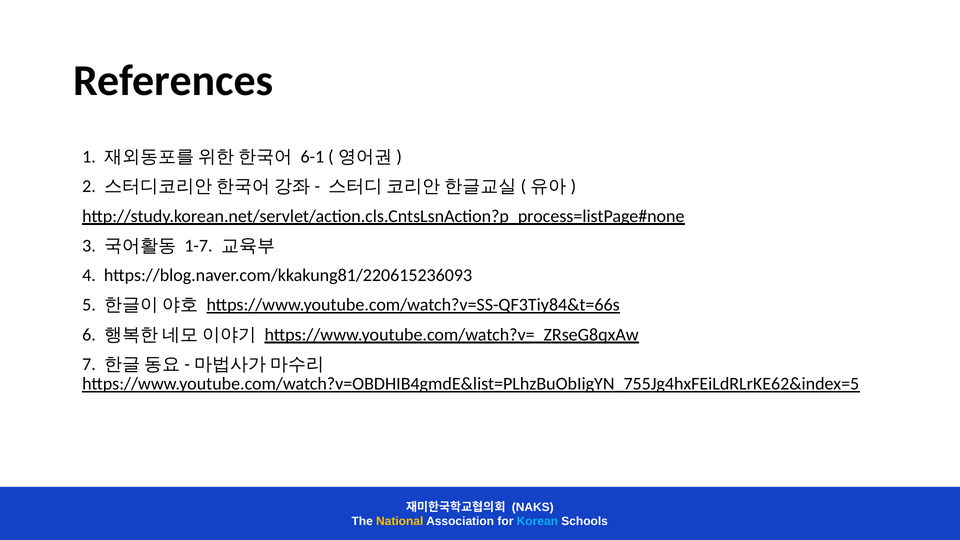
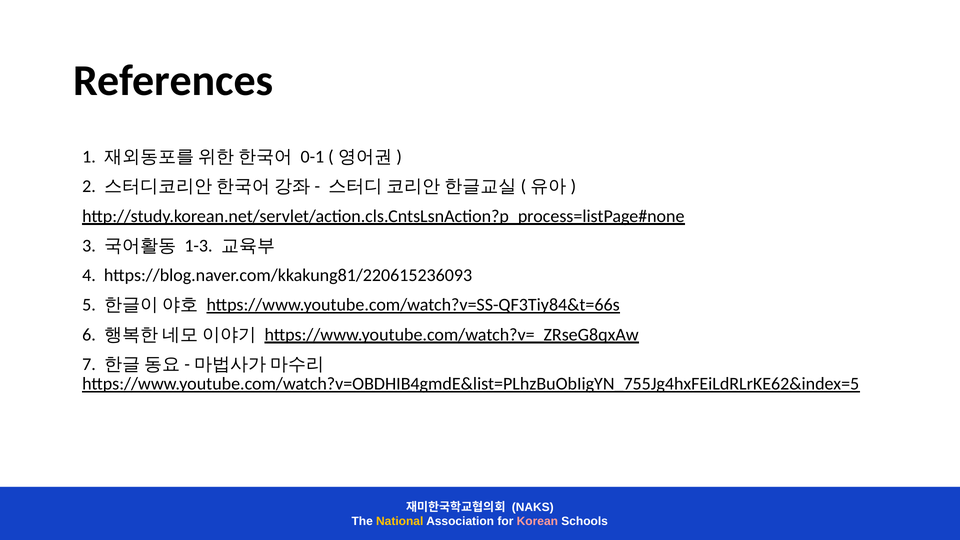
6-1: 6-1 -> 0-1
1-7: 1-7 -> 1-3
Korean colour: light blue -> pink
